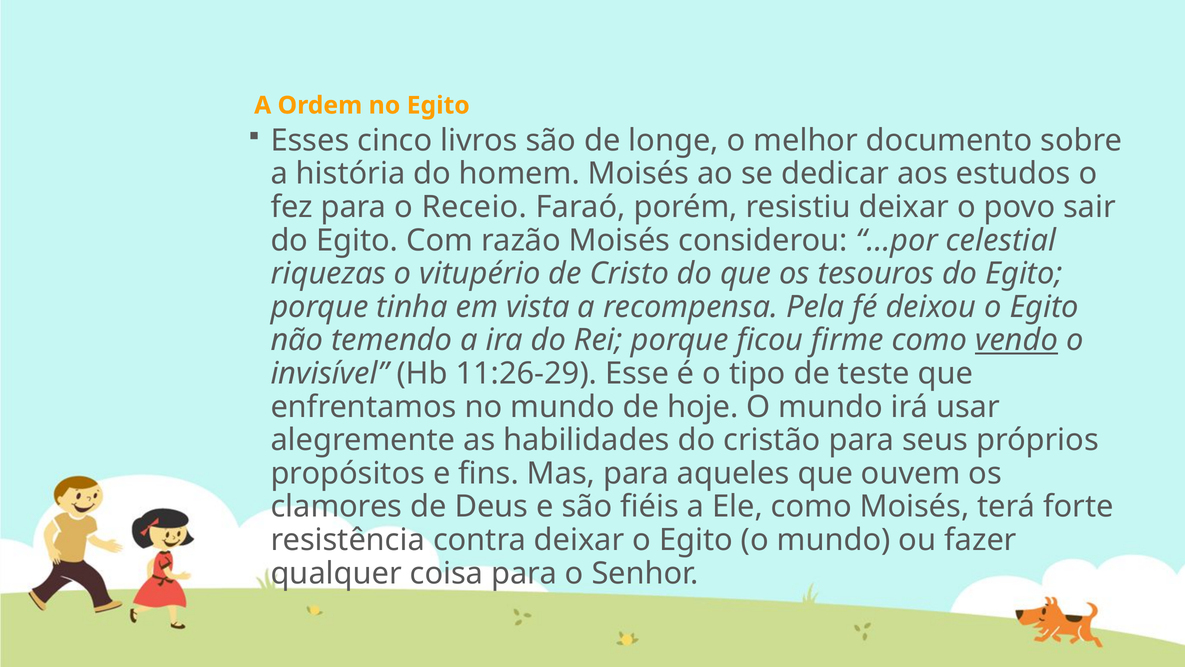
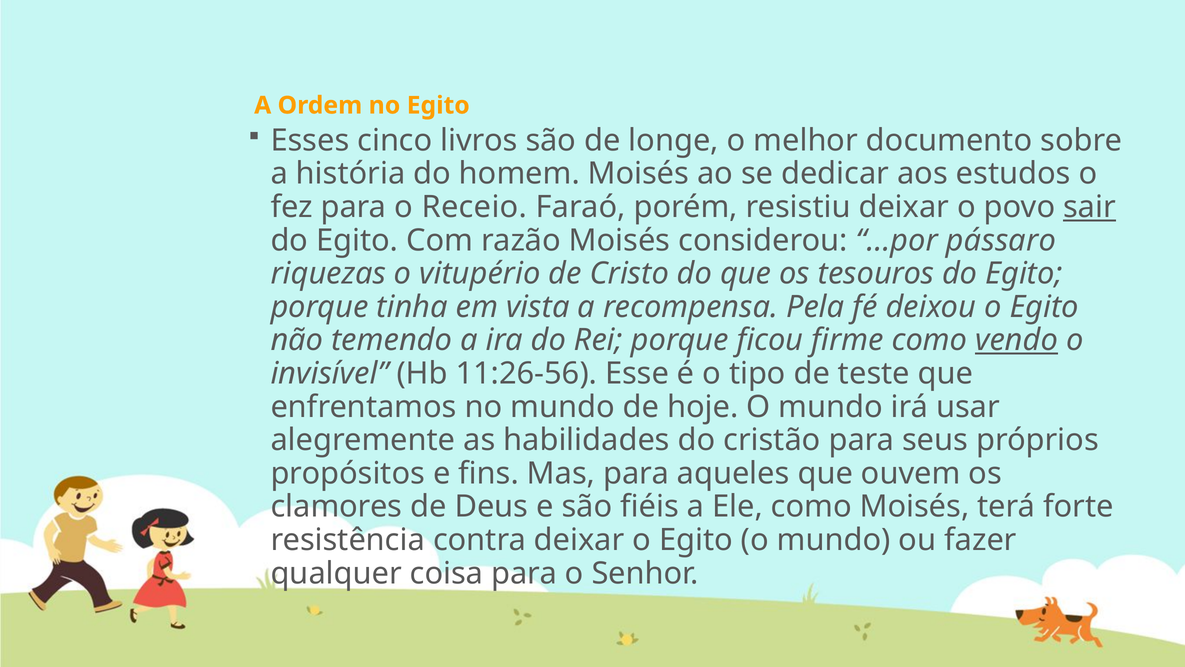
sair underline: none -> present
celestial: celestial -> pássaro
11:26-29: 11:26-29 -> 11:26-56
